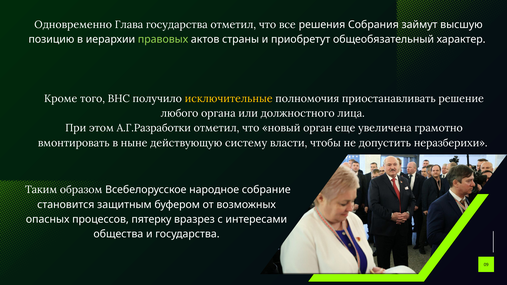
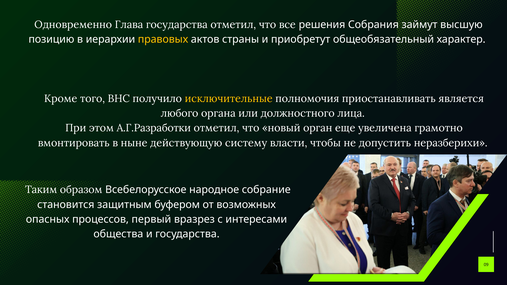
правовых colour: light green -> yellow
решение: решение -> является
пятерку: пятерку -> первый
